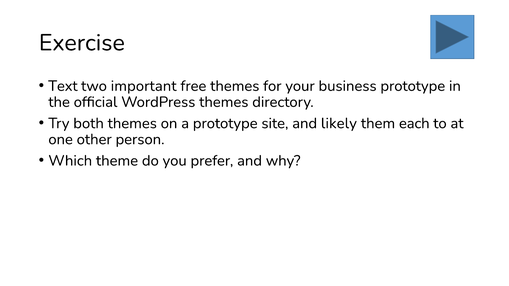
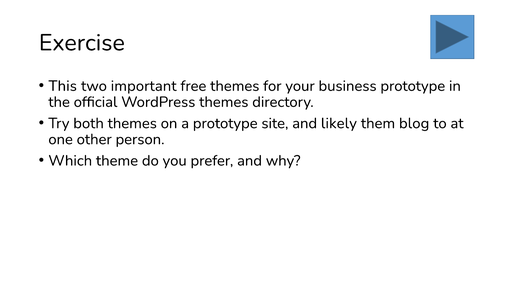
Text: Text -> This
each: each -> blog
